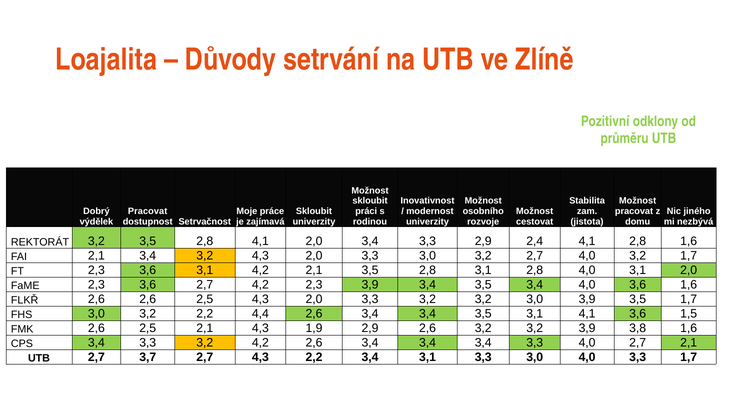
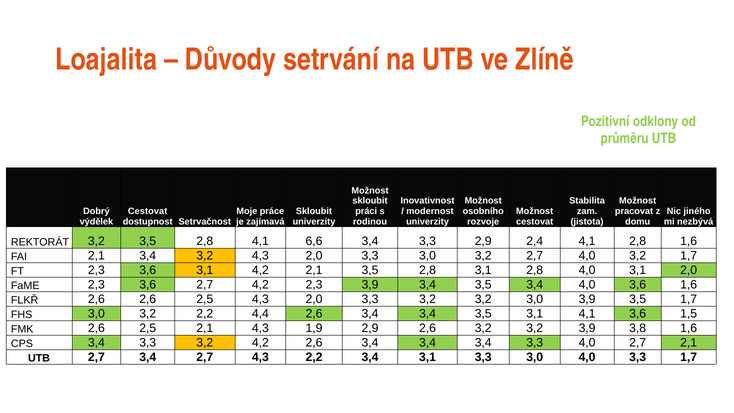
Pracovat at (148, 211): Pracovat -> Cestovat
4,1 2,0: 2,0 -> 6,6
2,7 3,7: 3,7 -> 3,4
